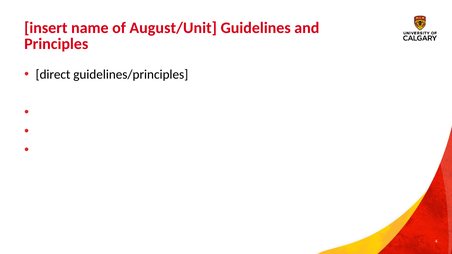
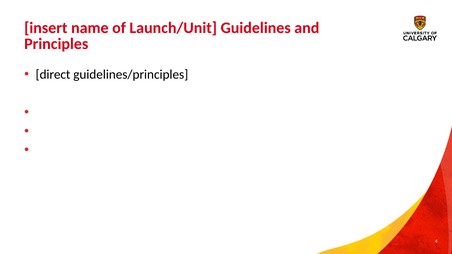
August/Unit: August/Unit -> Launch/Unit
